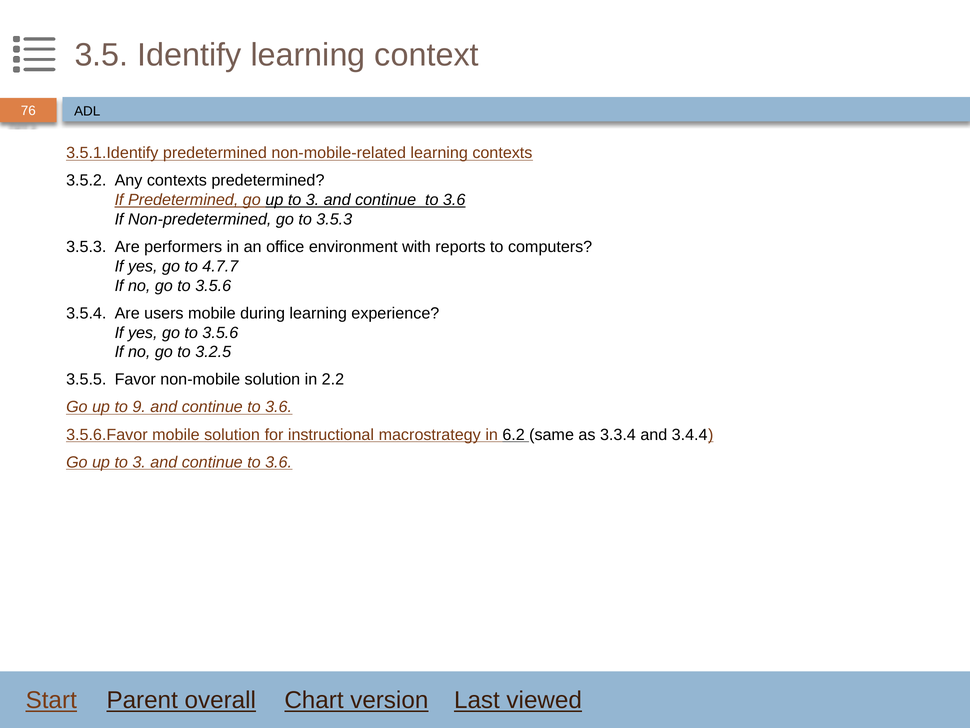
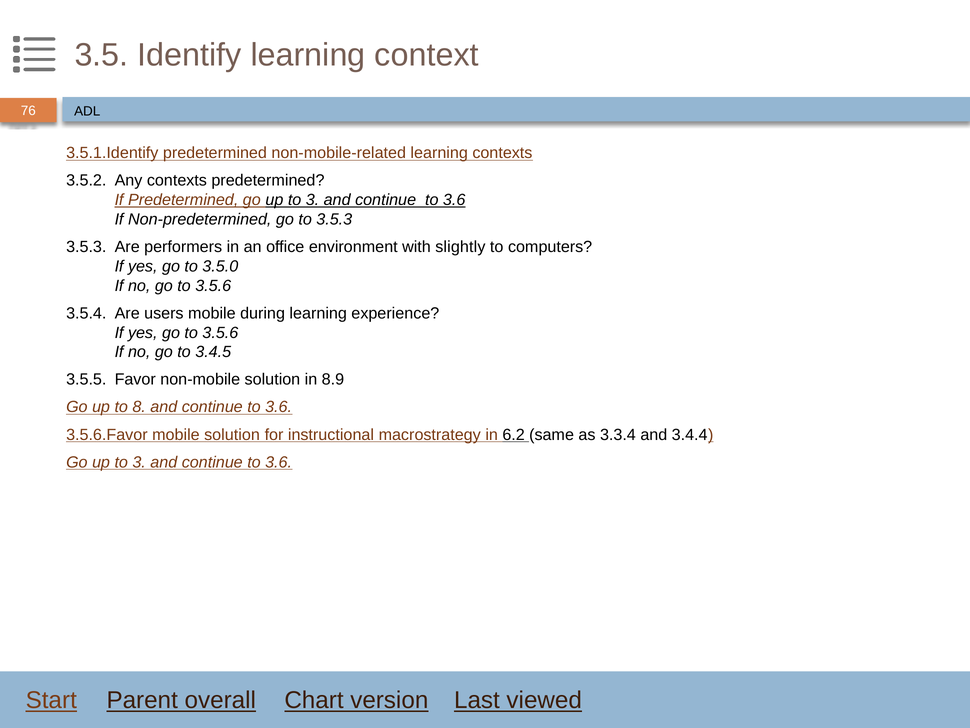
reports: reports -> slightly
4.7.7: 4.7.7 -> 3.5.0
3.2.5: 3.2.5 -> 3.4.5
2.2: 2.2 -> 8.9
9: 9 -> 8
